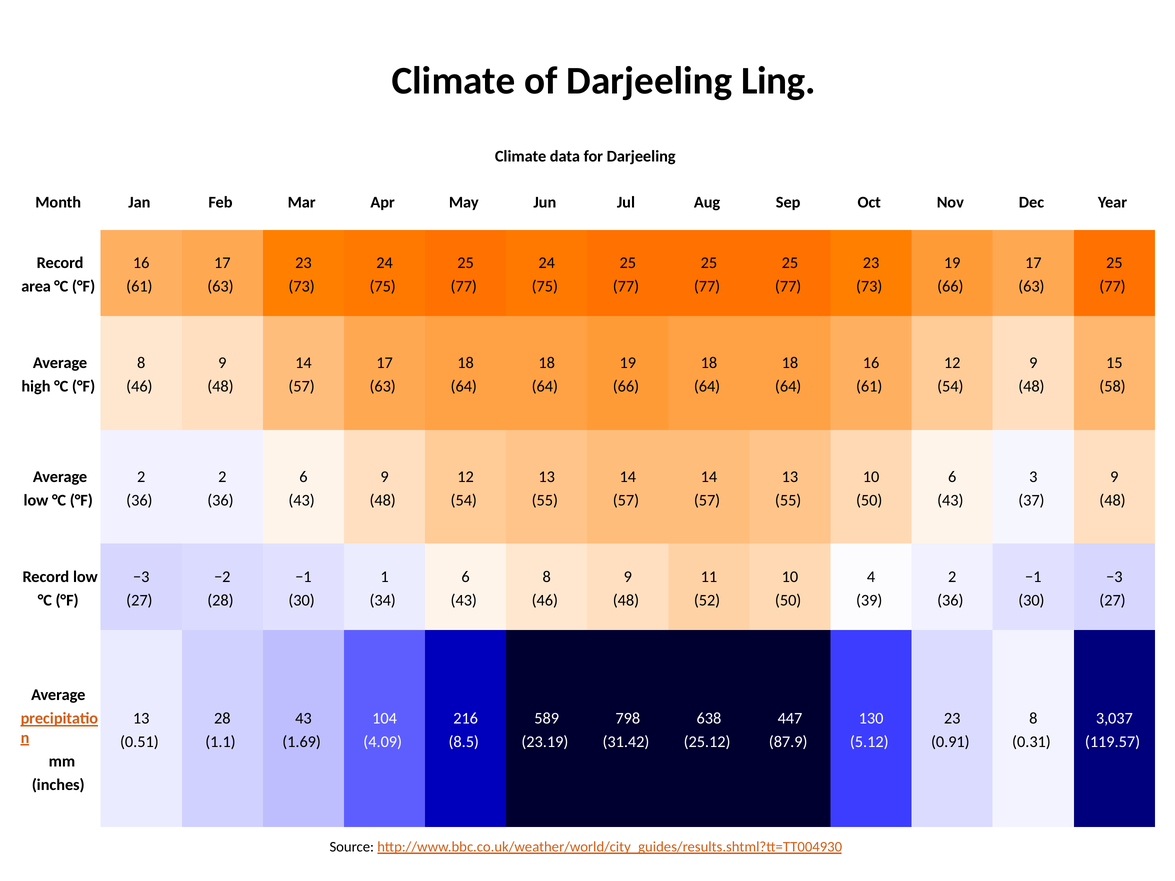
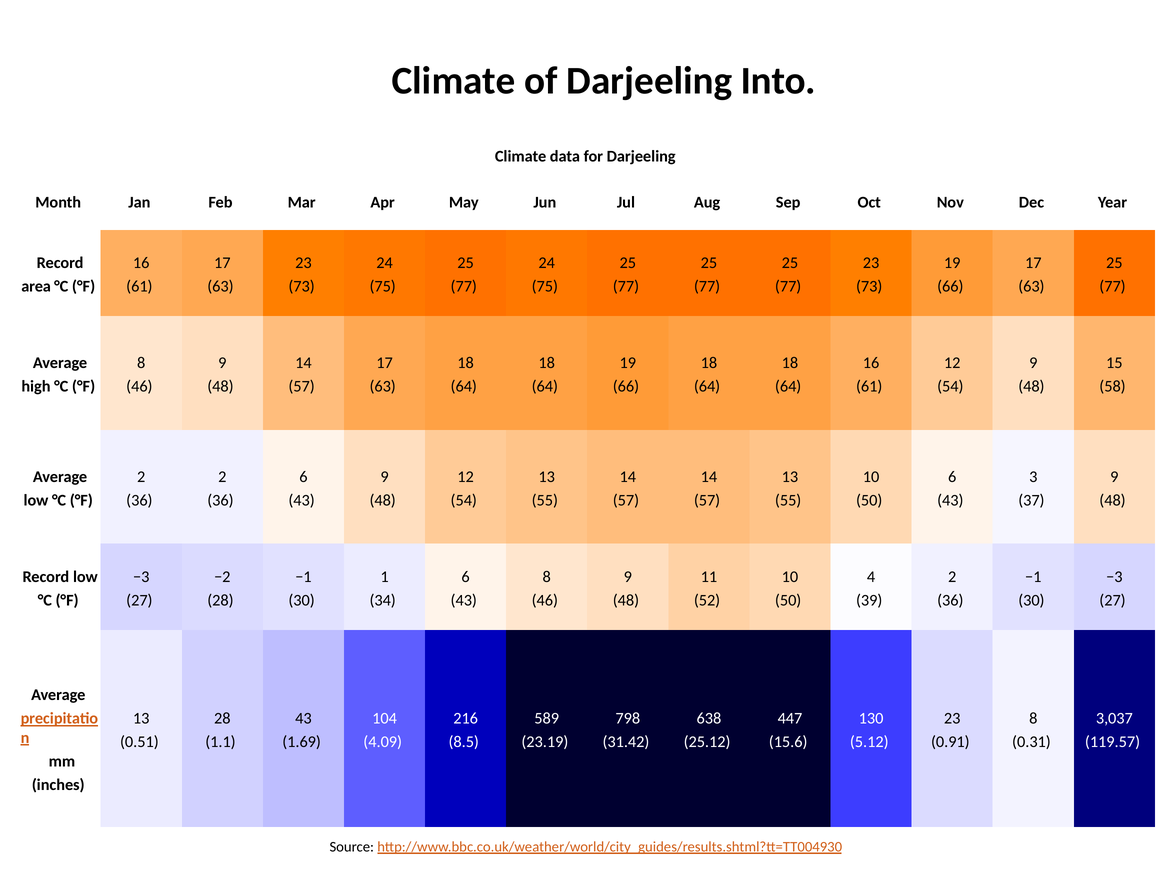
Ling: Ling -> Into
87.9: 87.9 -> 15.6
